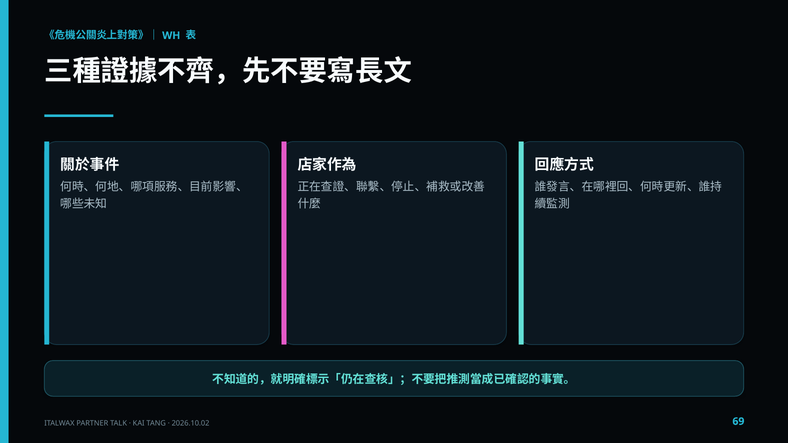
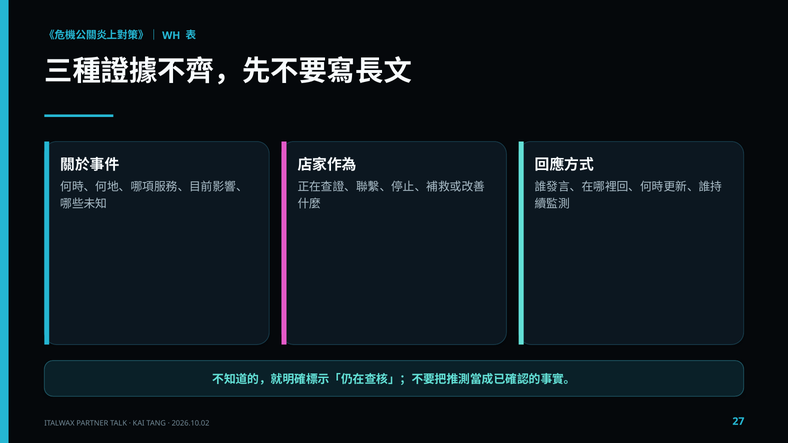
69: 69 -> 27
